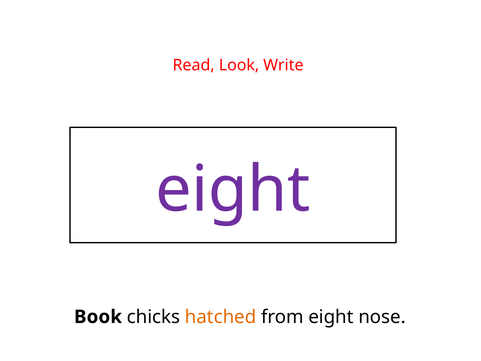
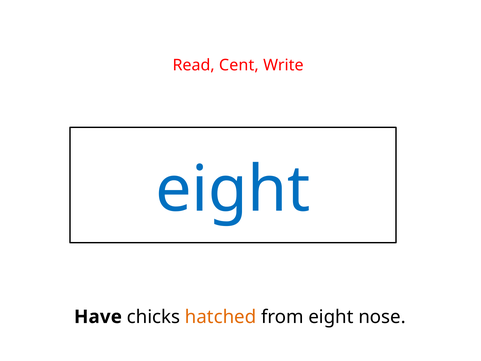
Look: Look -> Cent
eight at (233, 189) colour: purple -> blue
Book: Book -> Have
